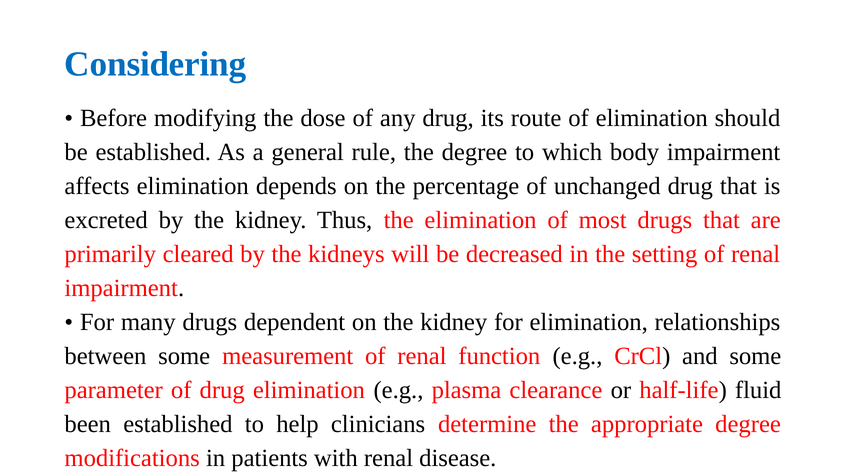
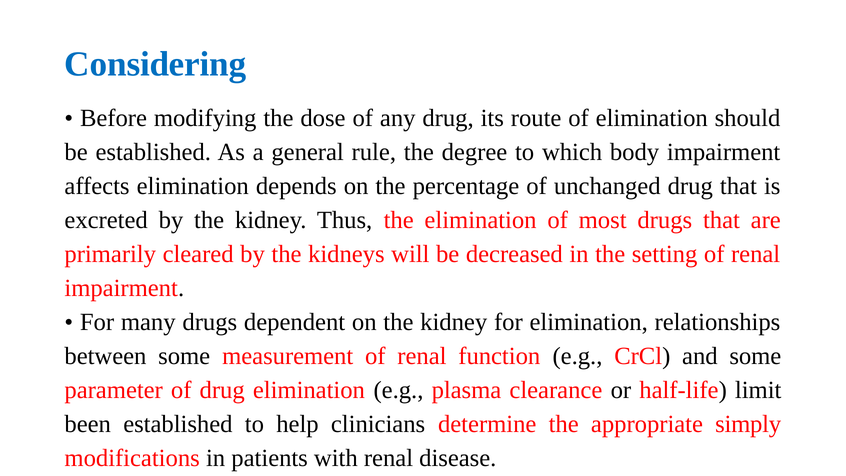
fluid: fluid -> limit
appropriate degree: degree -> simply
